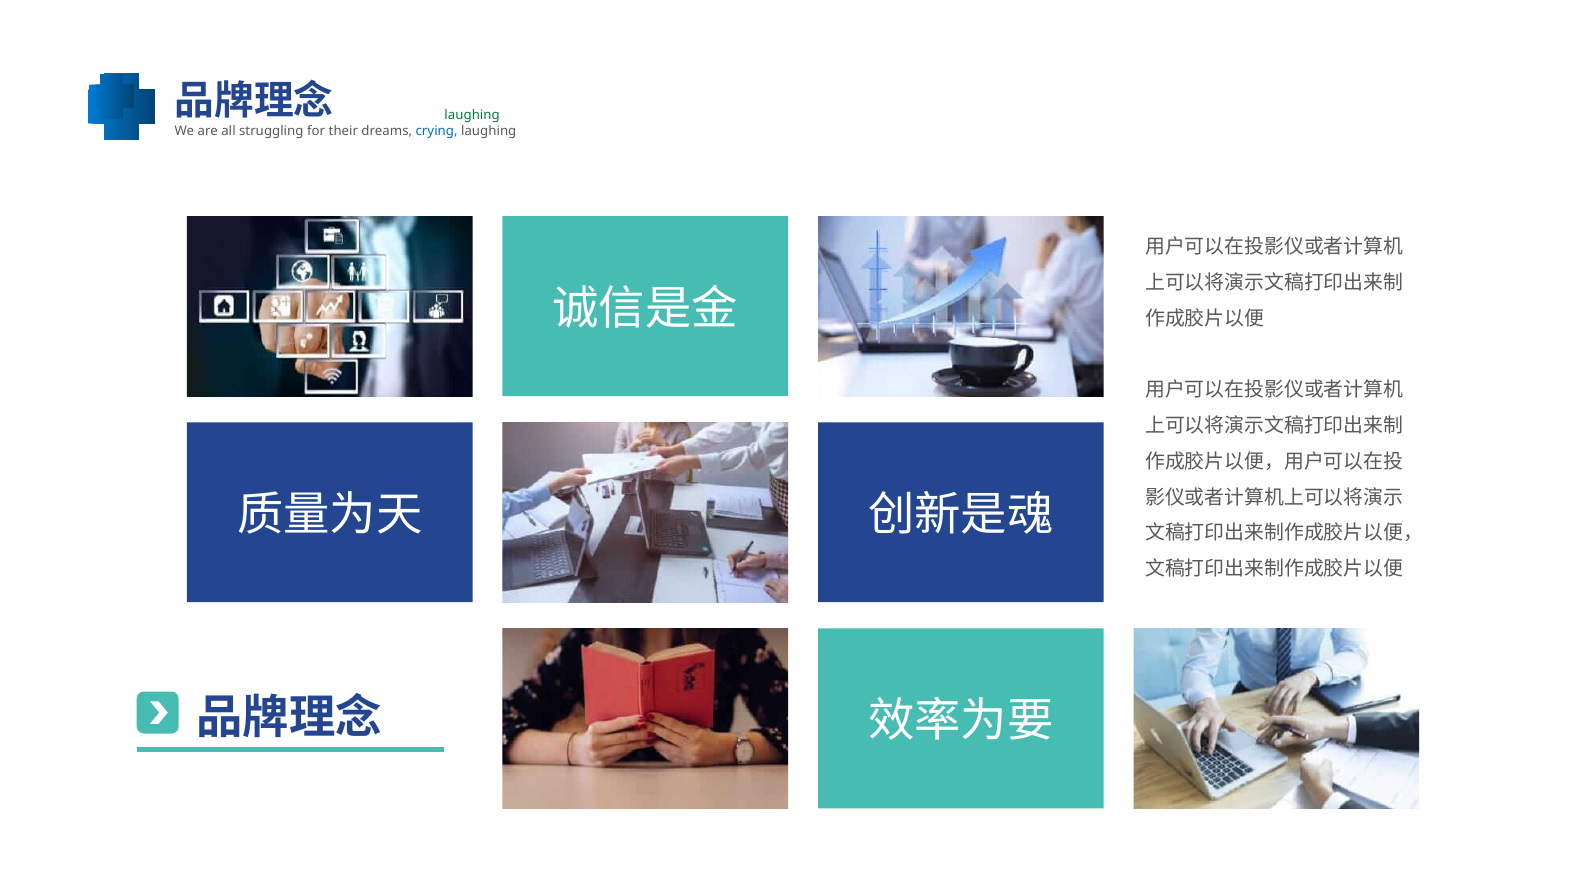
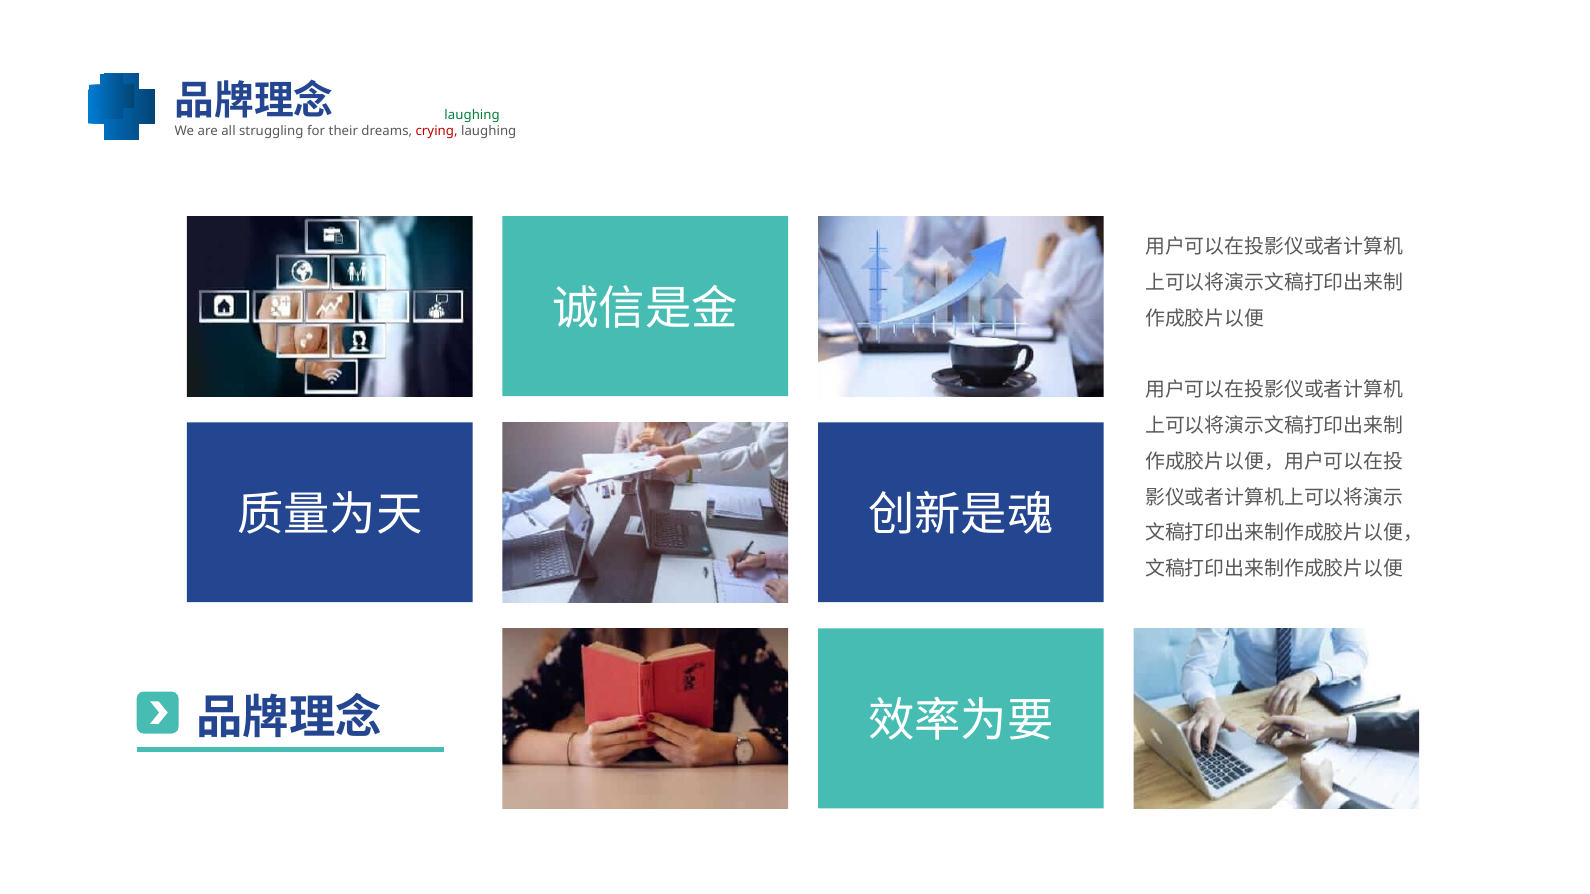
crying at (437, 132) colour: blue -> red
